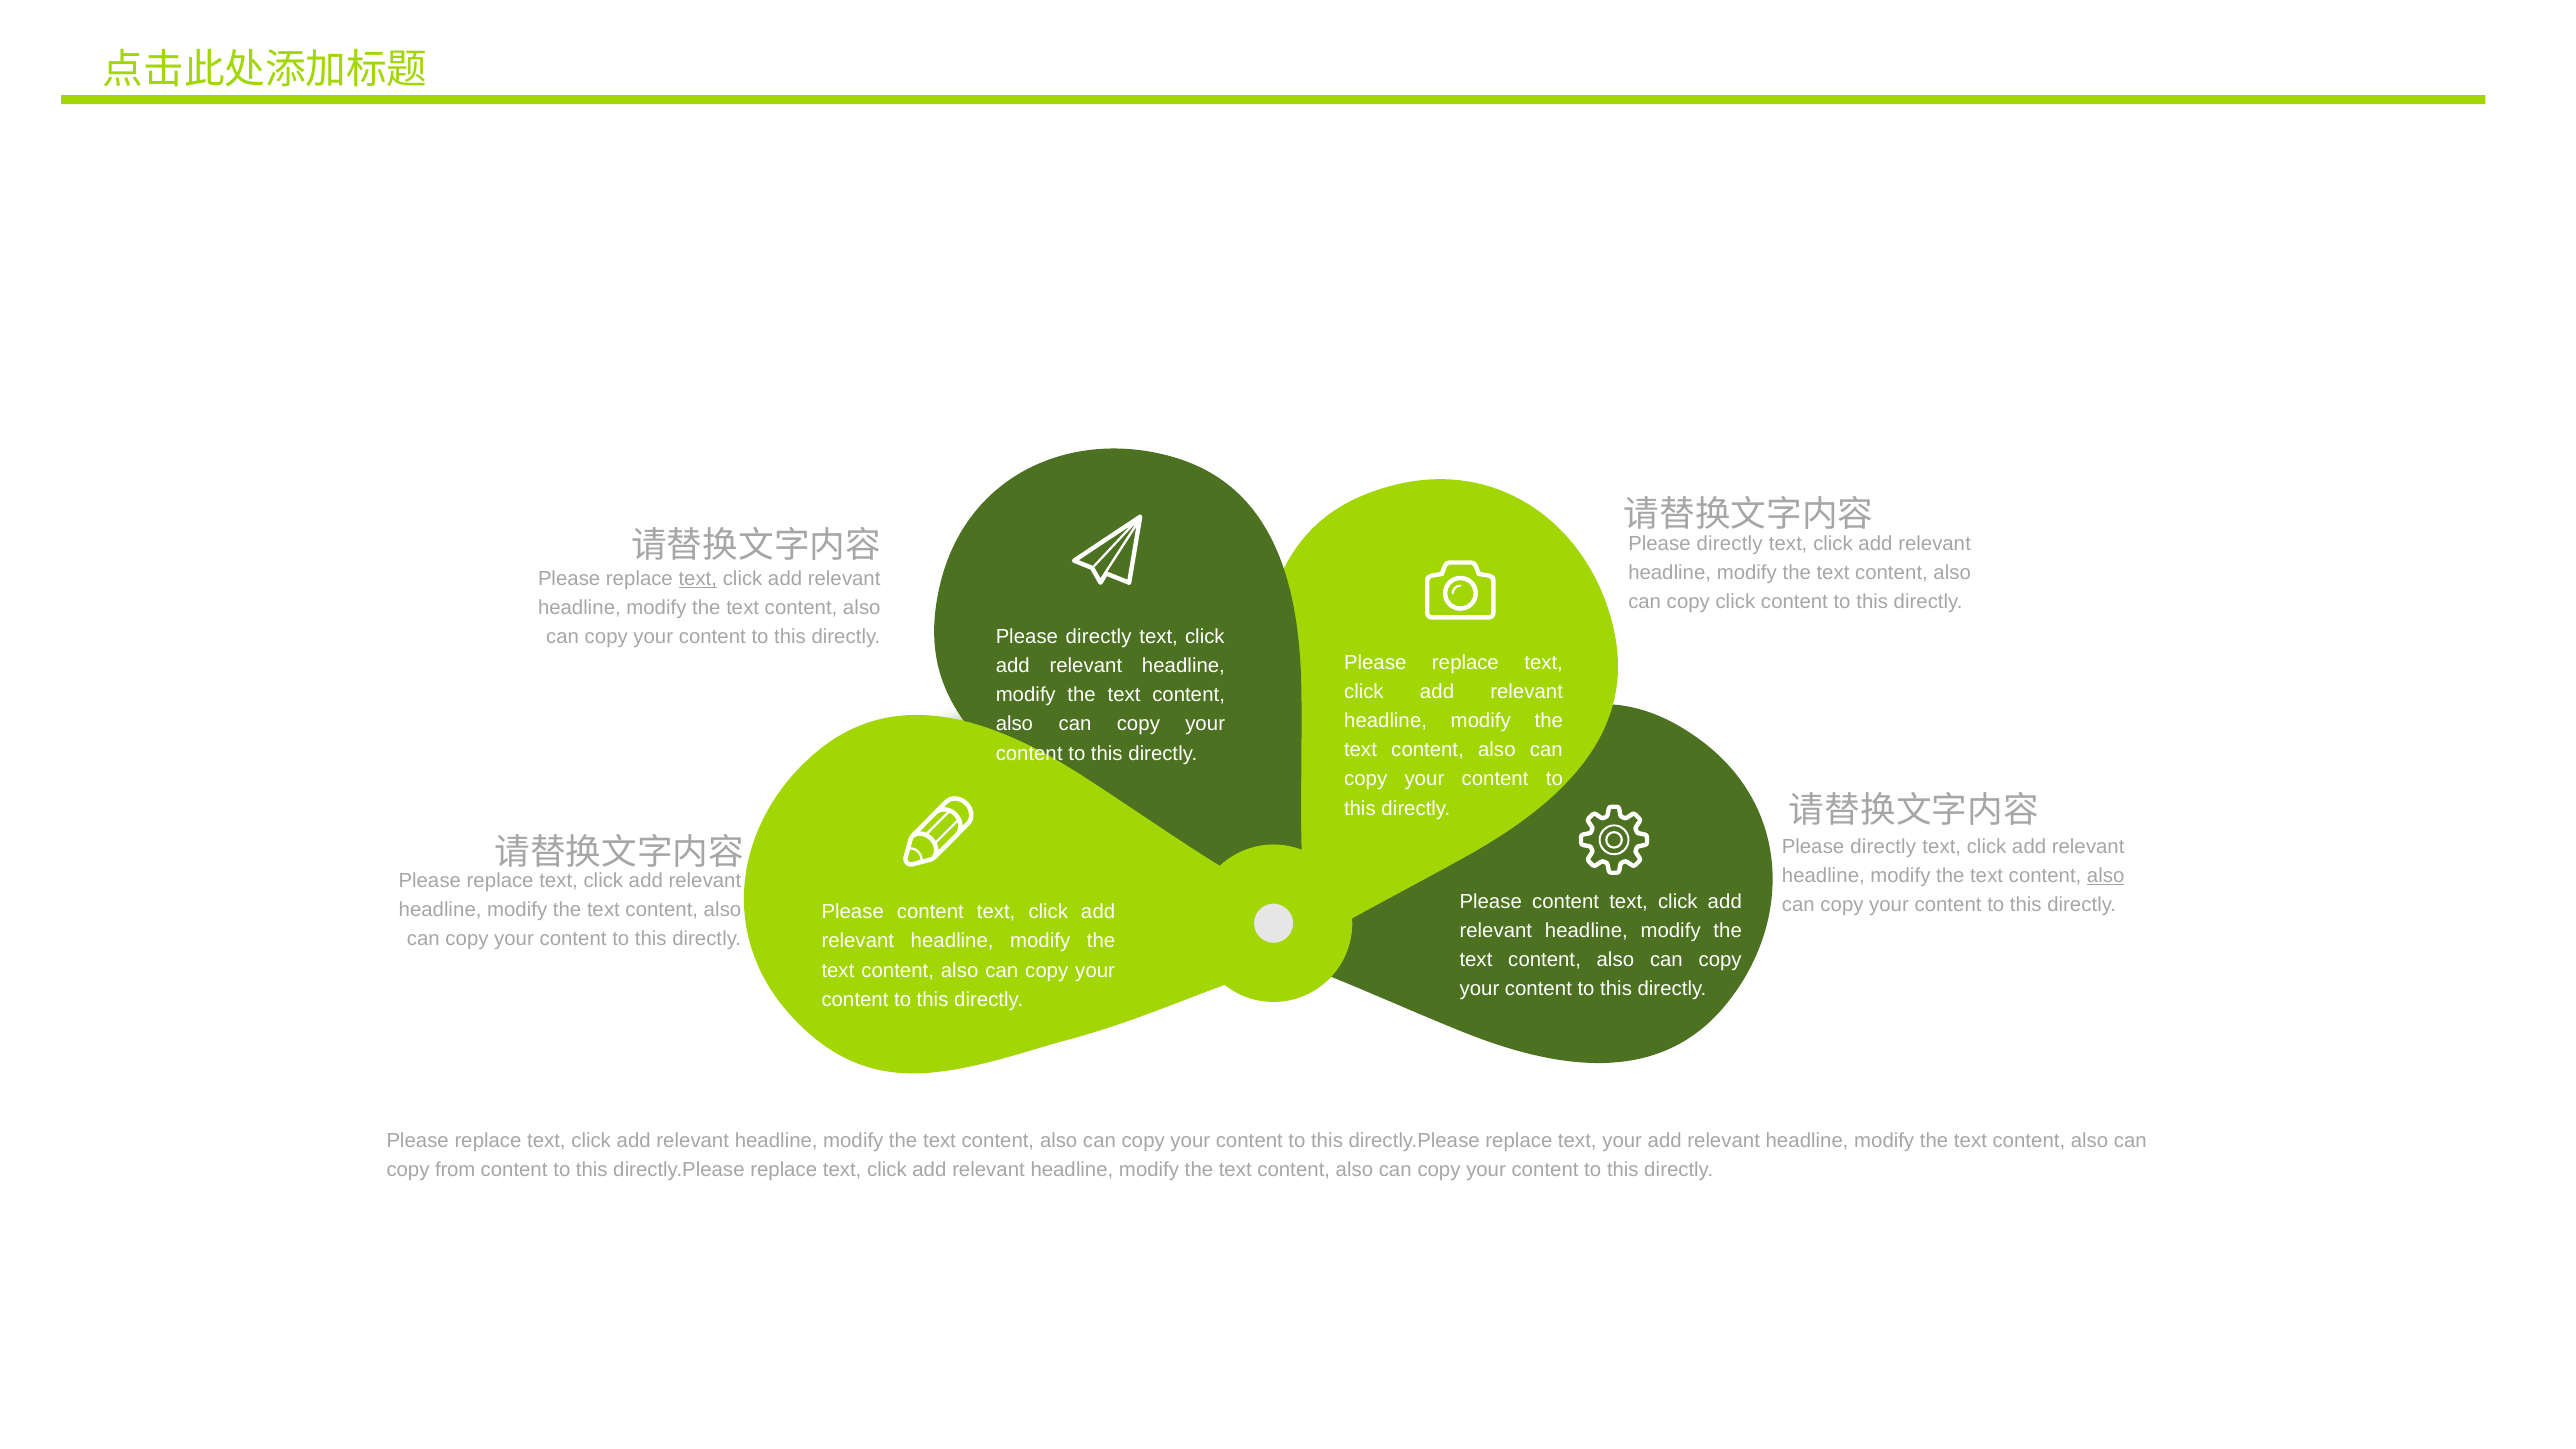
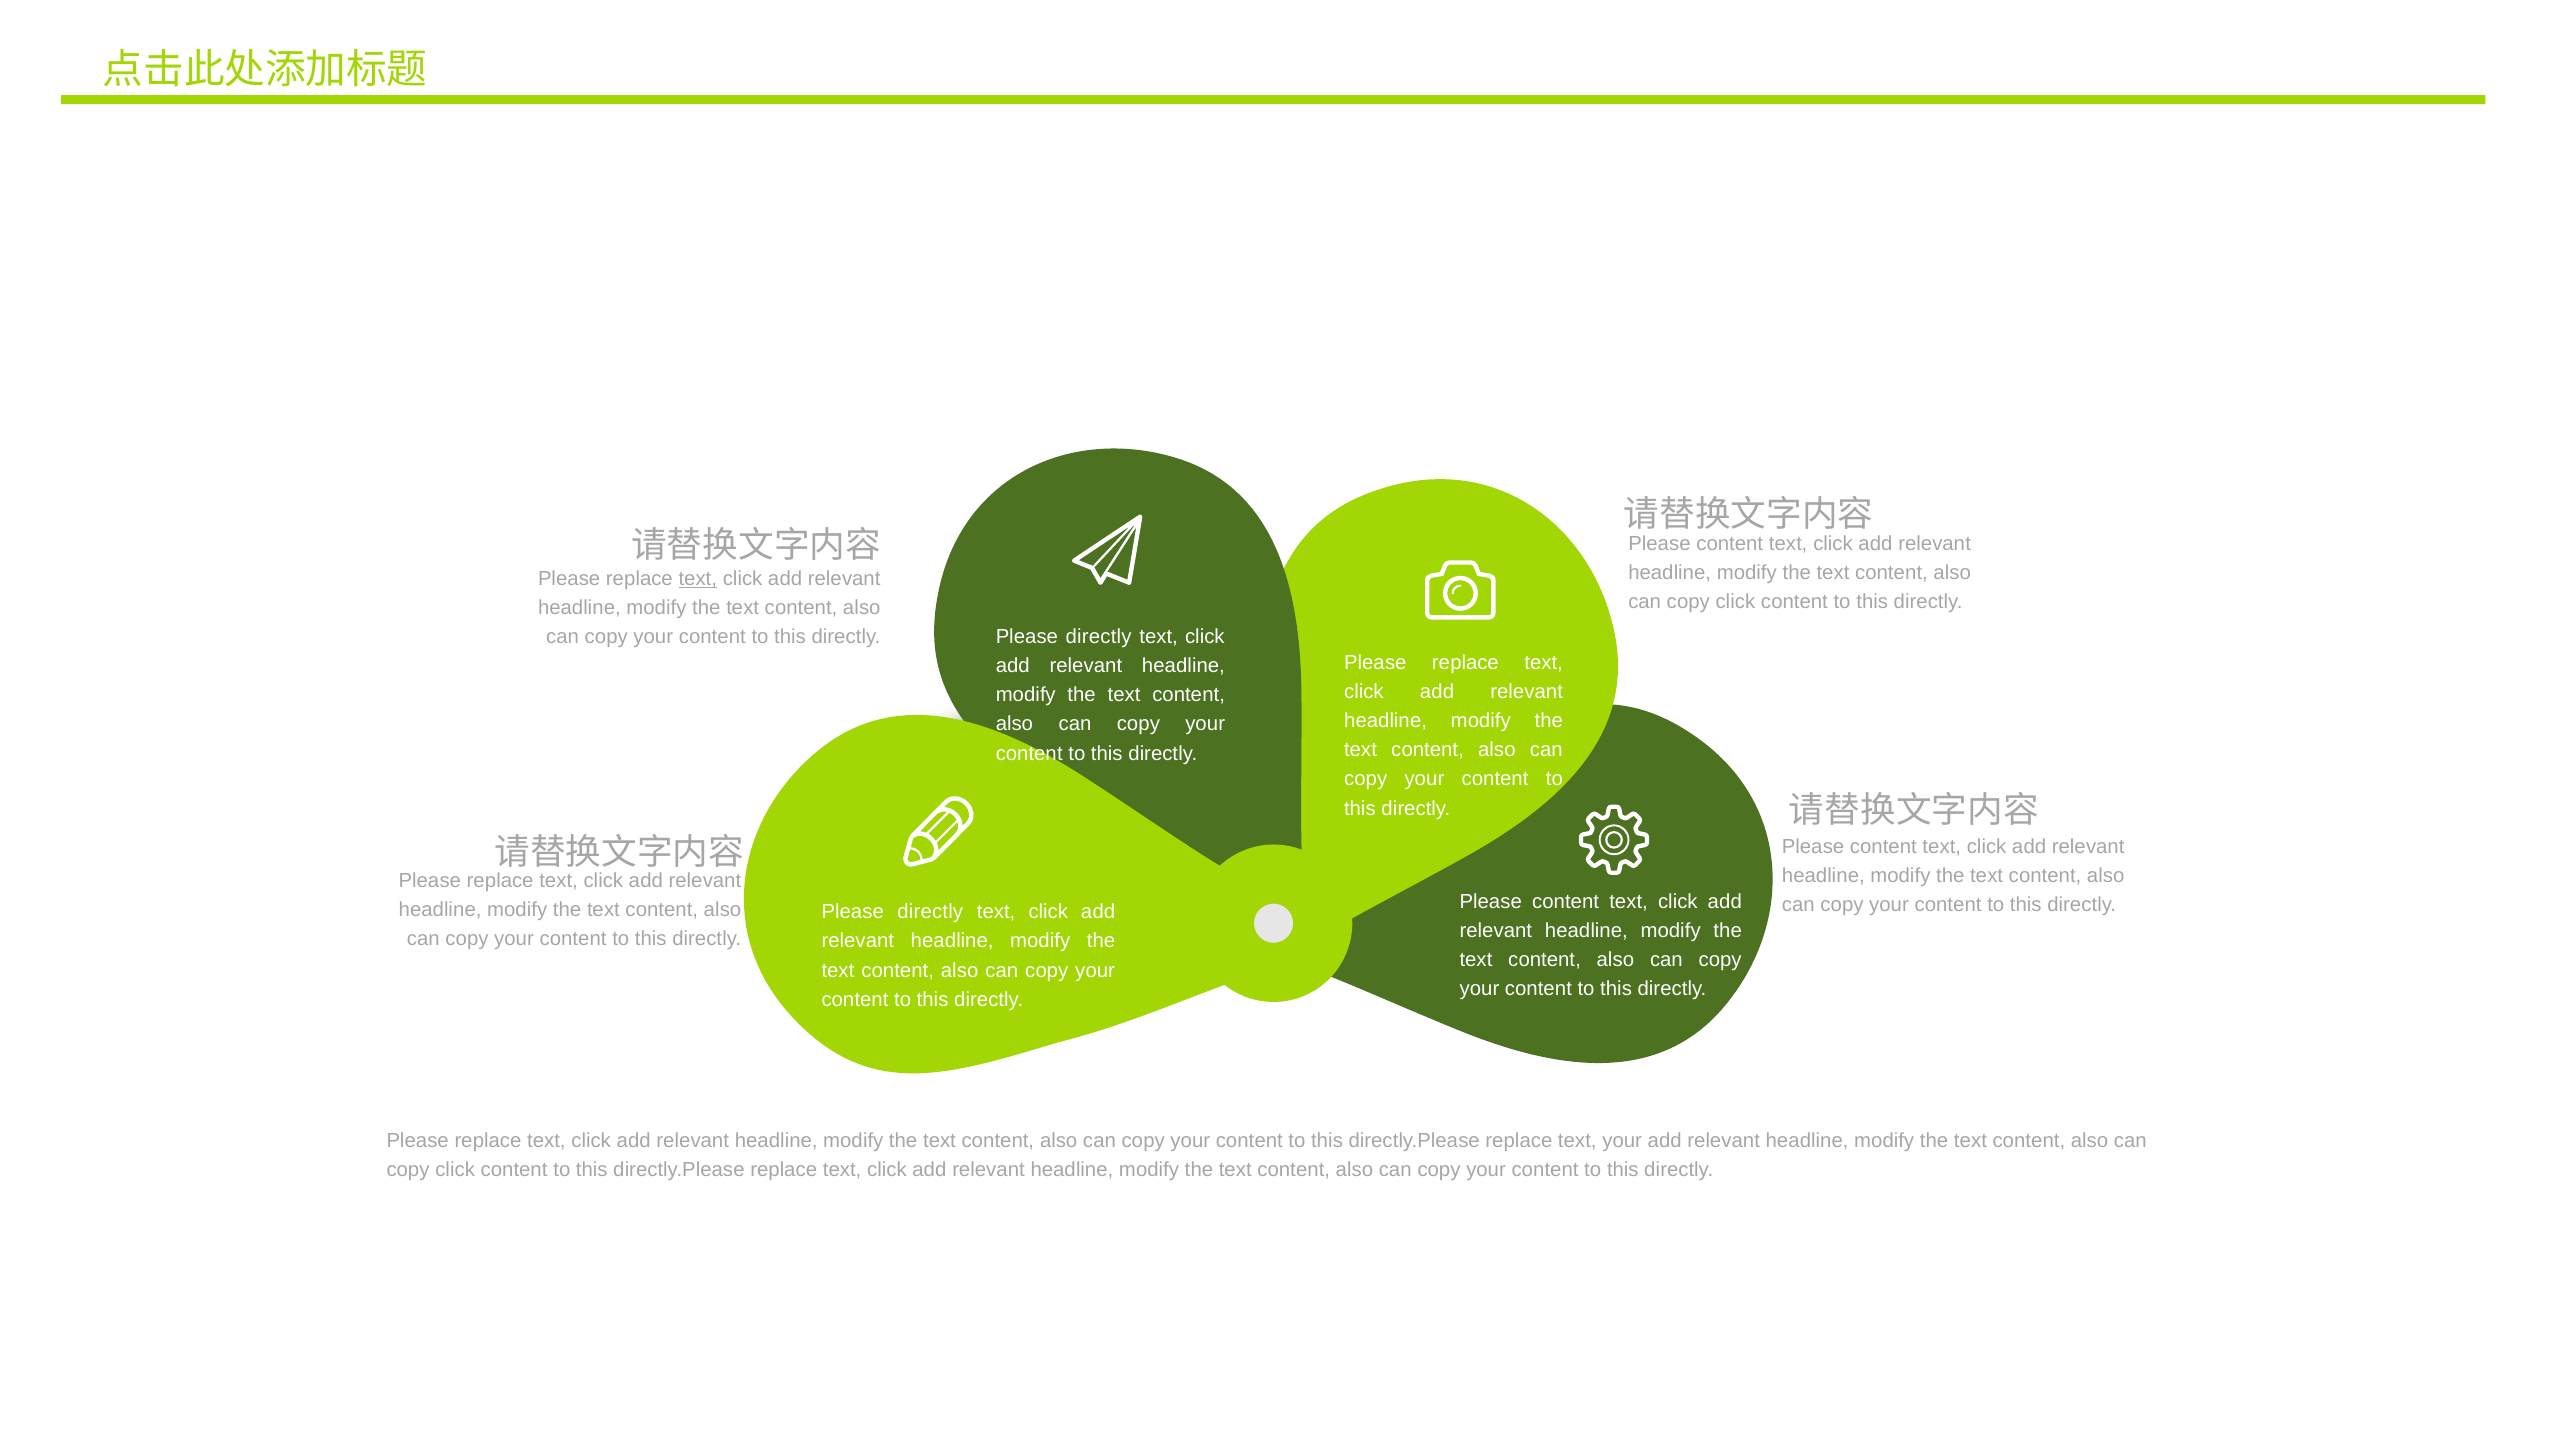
directly at (1730, 543): directly -> content
directly at (1883, 847): directly -> content
also at (2106, 876) underline: present -> none
content at (930, 912): content -> directly
from at (455, 1169): from -> click
